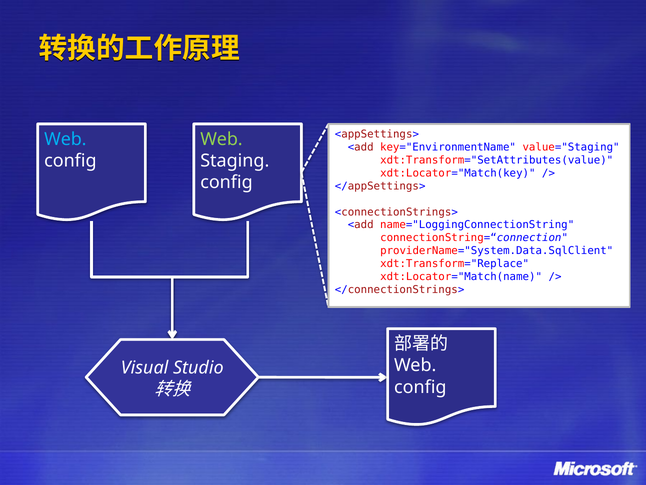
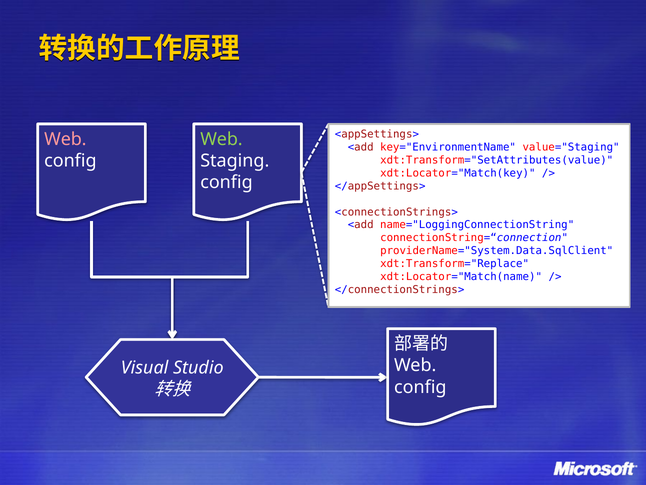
Web at (65, 139) colour: light blue -> pink
